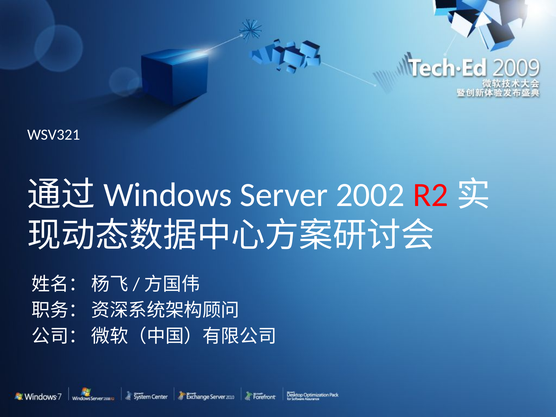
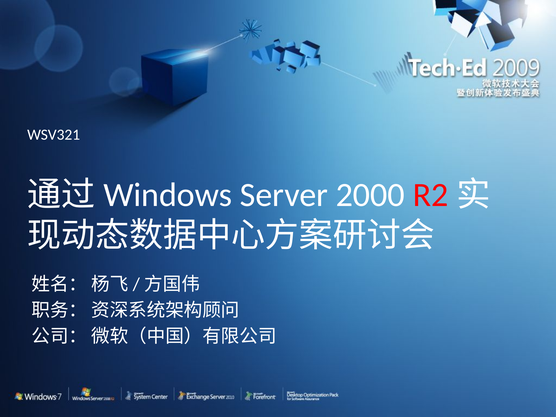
2002: 2002 -> 2000
